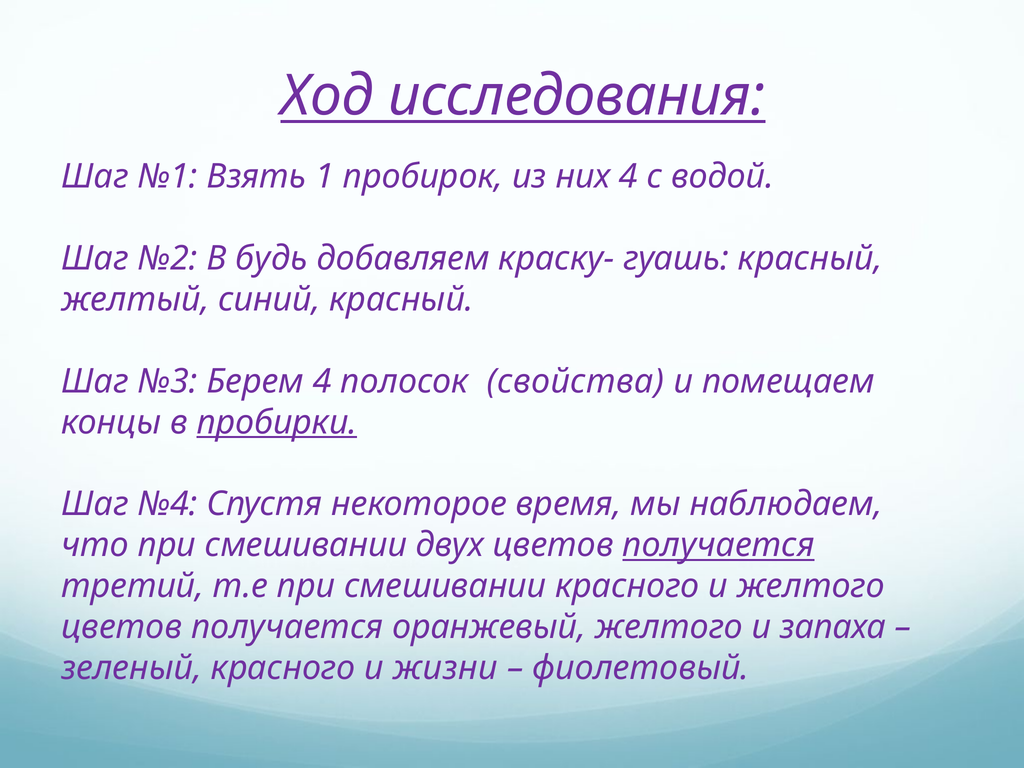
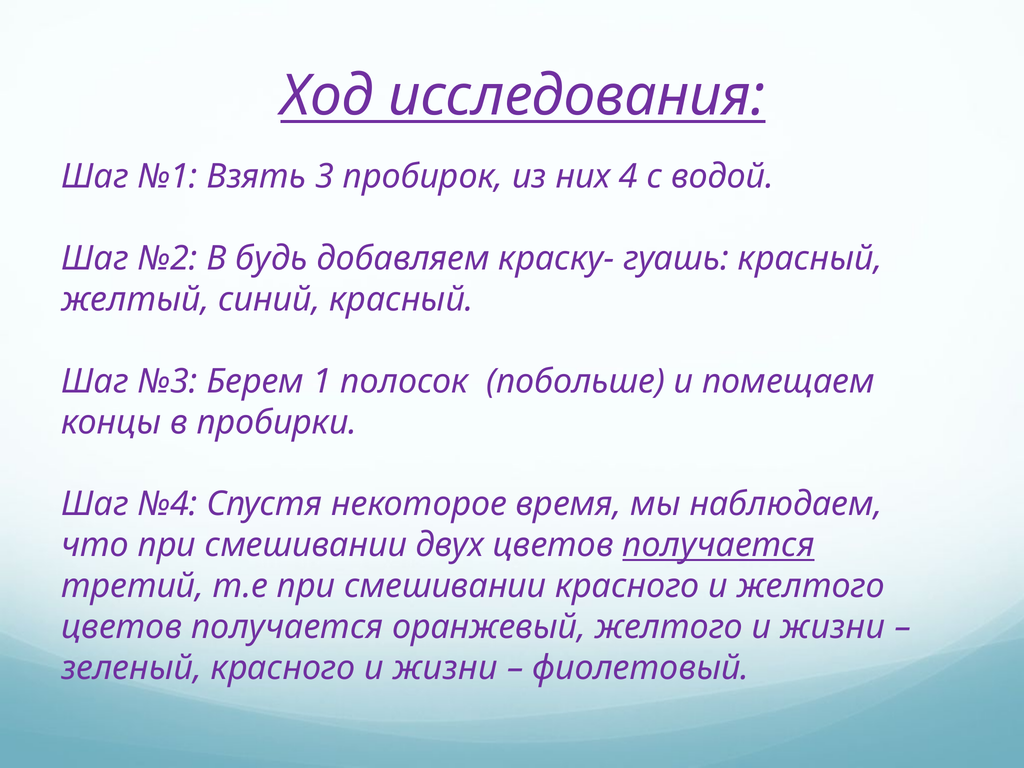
1: 1 -> 3
Берем 4: 4 -> 1
свойства: свойства -> побольше
пробирки underline: present -> none
желтого и запаха: запаха -> жизни
